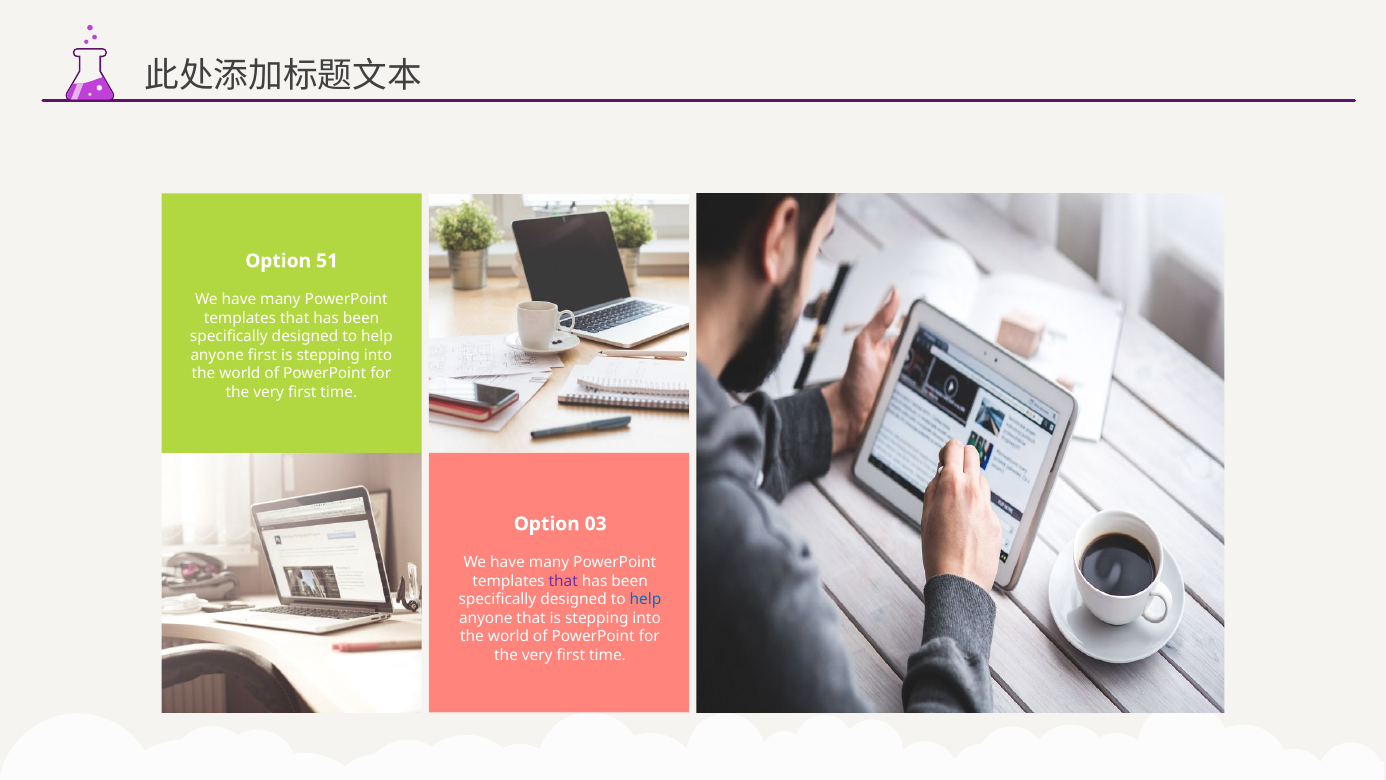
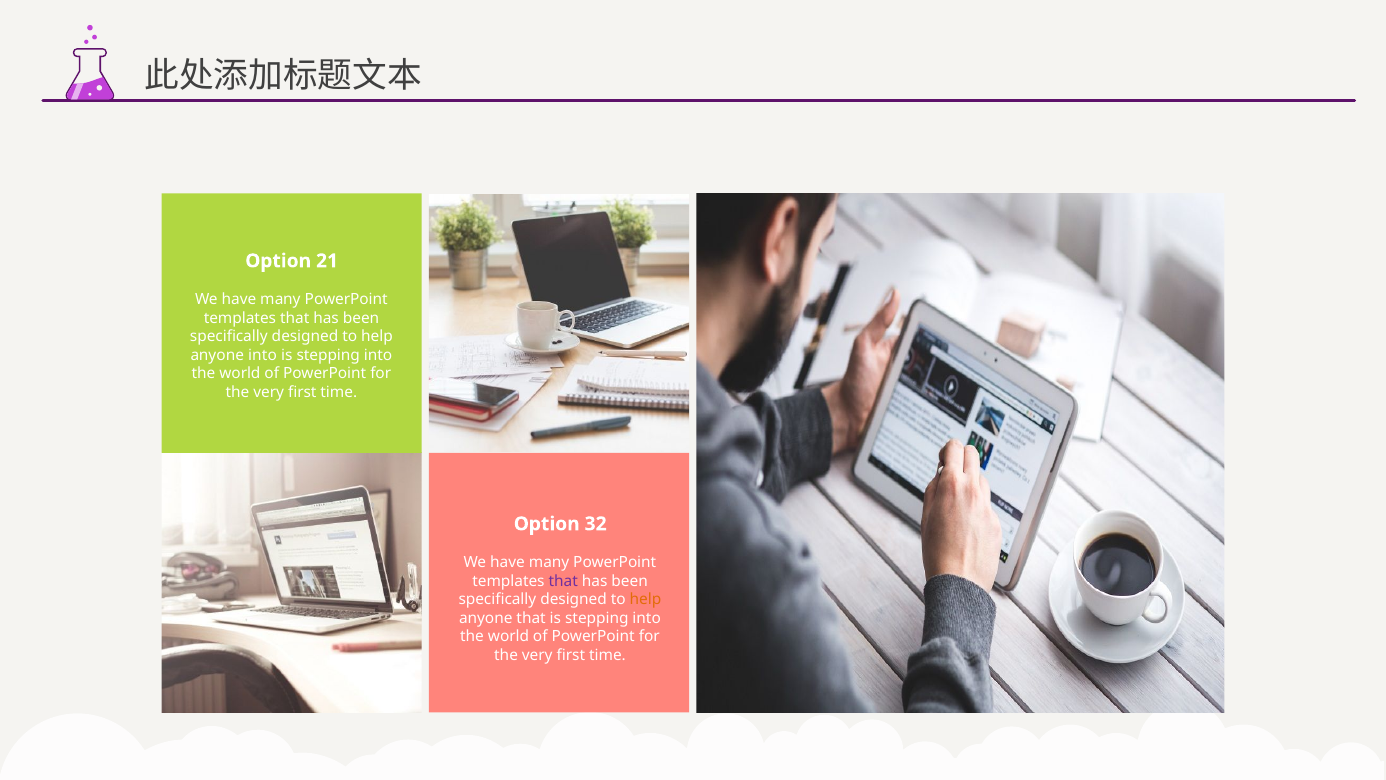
51: 51 -> 21
anyone first: first -> into
03: 03 -> 32
help at (646, 600) colour: blue -> orange
